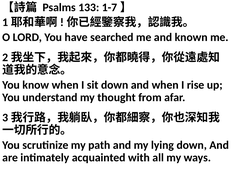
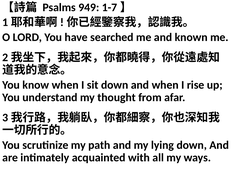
133: 133 -> 949
